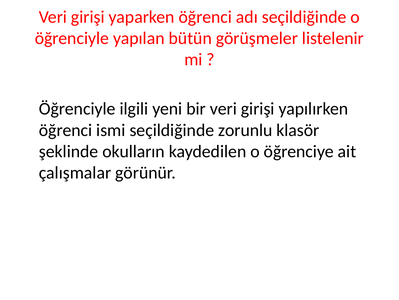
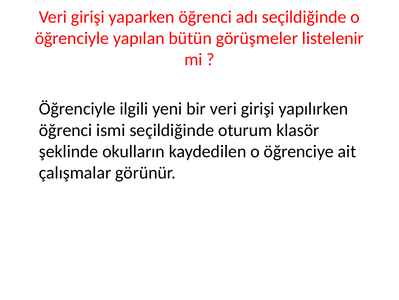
zorunlu: zorunlu -> oturum
